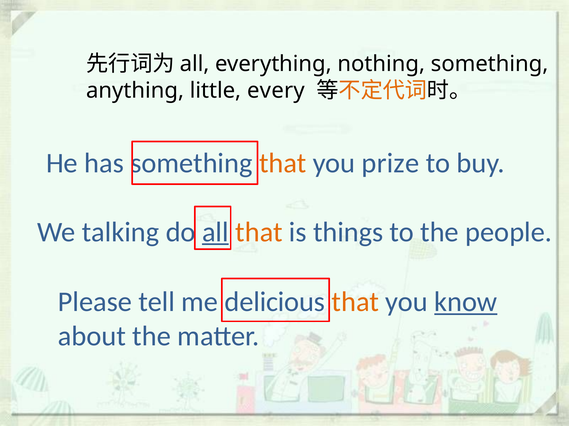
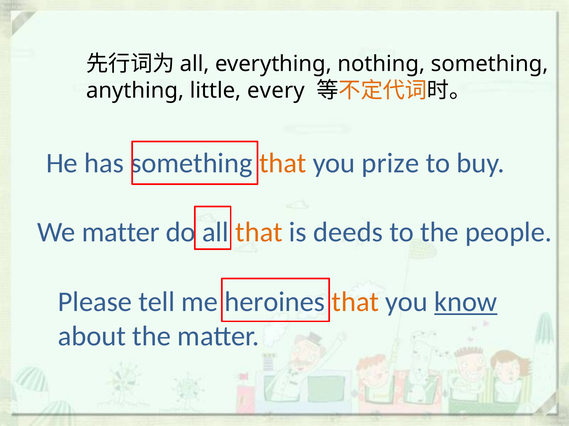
We talking: talking -> matter
all at (215, 232) underline: present -> none
things: things -> deeds
delicious: delicious -> heroines
